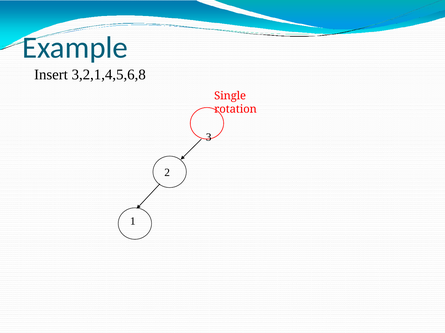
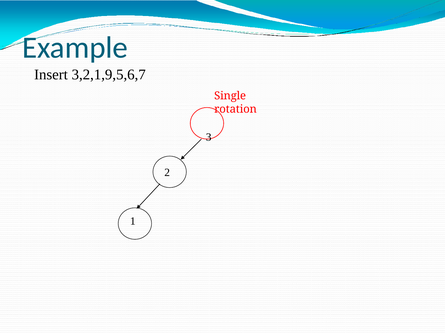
3,2,1,4,5,6,8: 3,2,1,4,5,6,8 -> 3,2,1,9,5,6,7
